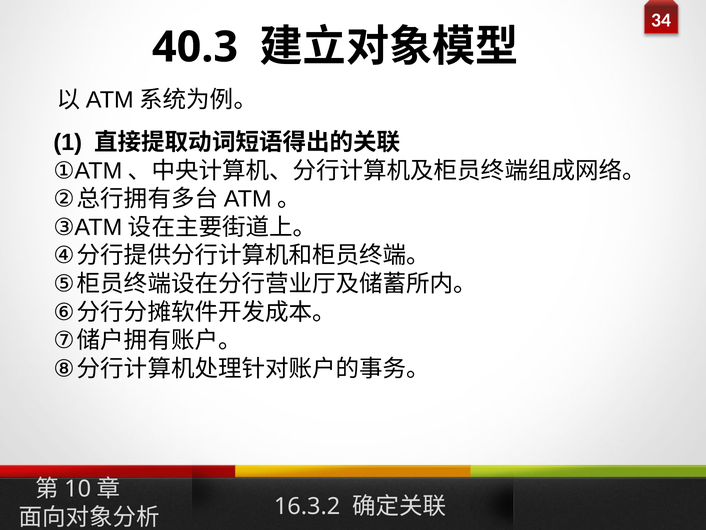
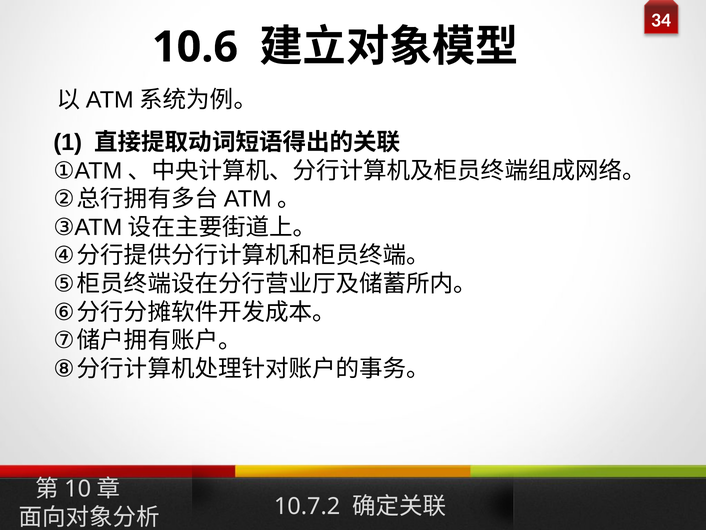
40.3: 40.3 -> 10.6
16.3.2: 16.3.2 -> 10.7.2
